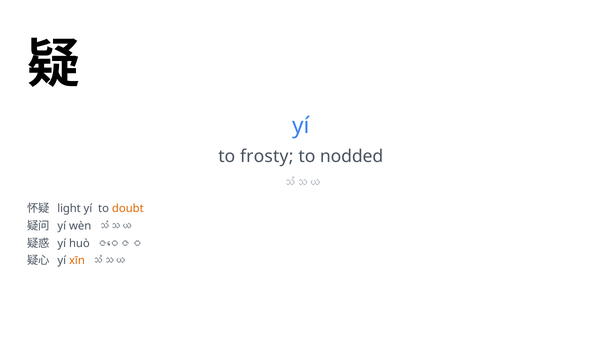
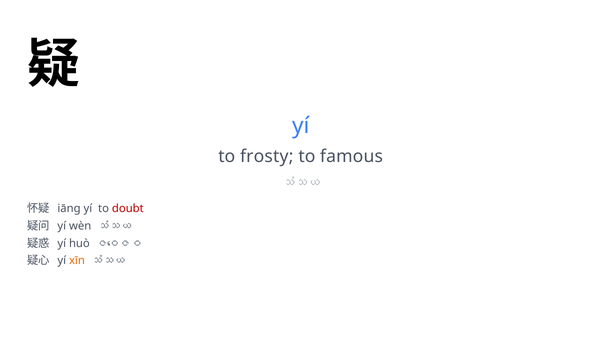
nodded: nodded -> famous
light: light -> iāng
doubt colour: orange -> red
